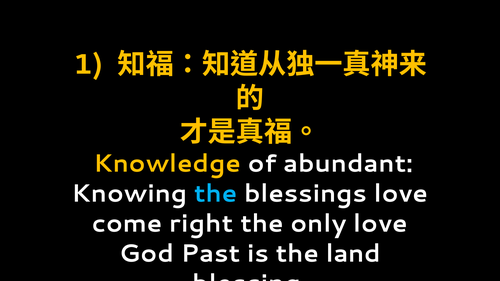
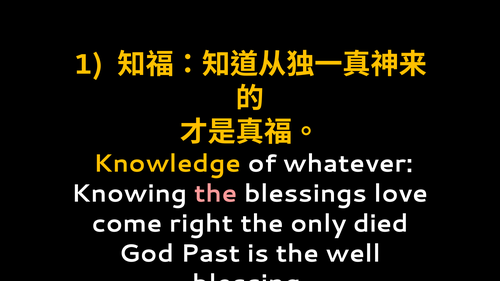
abundant: abundant -> whatever
the at (216, 194) colour: light blue -> pink
only love: love -> died
land: land -> well
